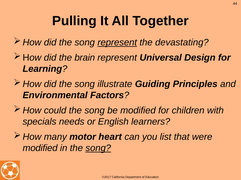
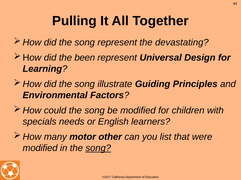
represent at (117, 43) underline: present -> none
brain: brain -> been
heart: heart -> other
